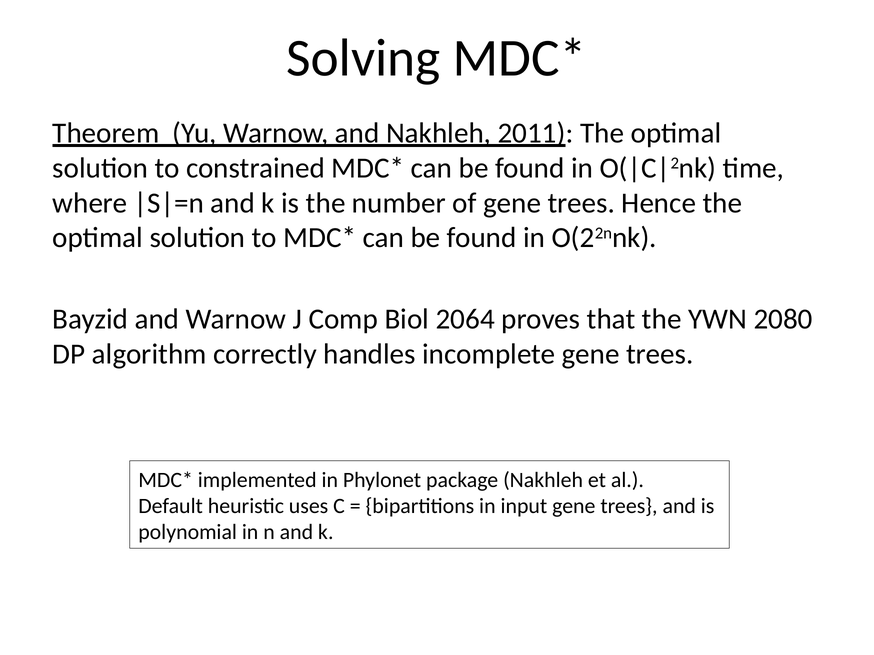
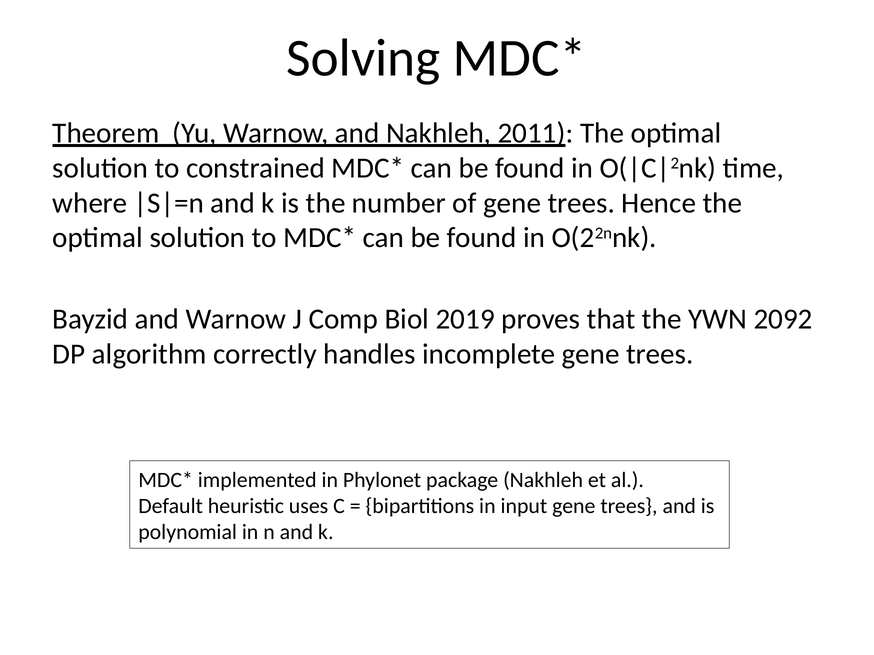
2064: 2064 -> 2019
2080: 2080 -> 2092
